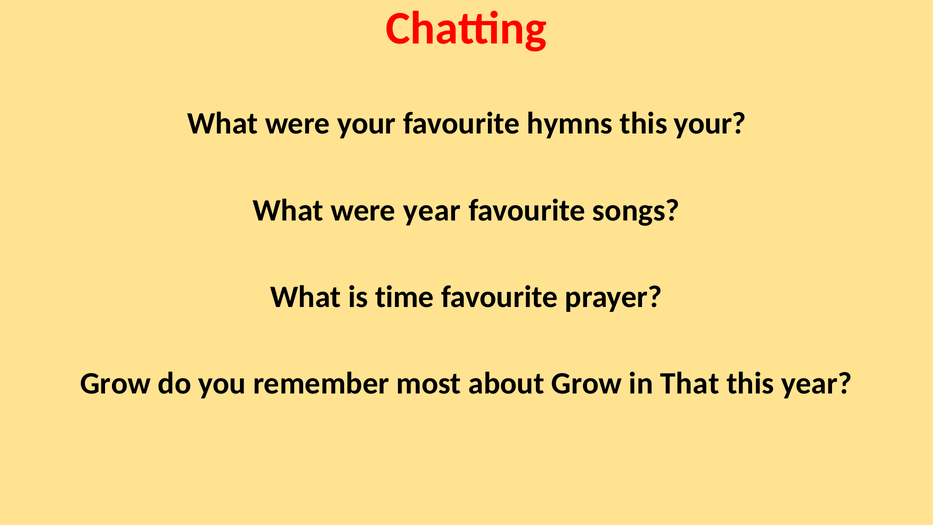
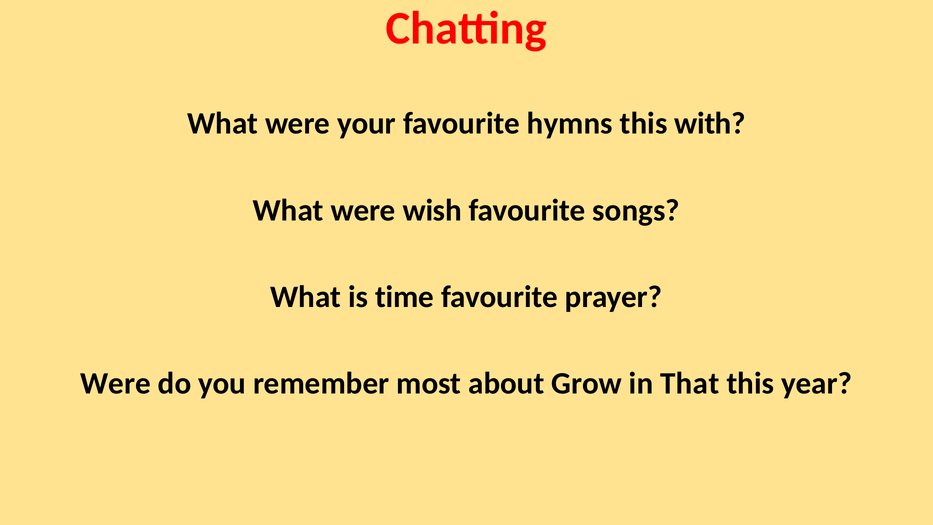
this your: your -> with
were year: year -> wish
Grow at (116, 383): Grow -> Were
